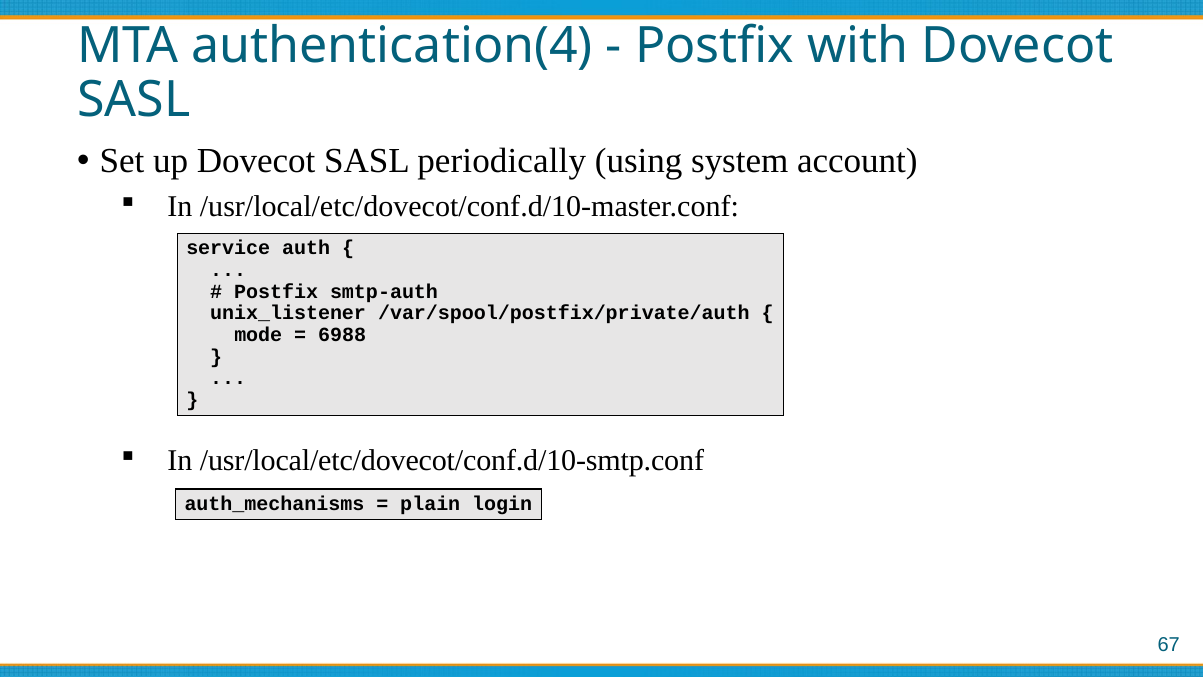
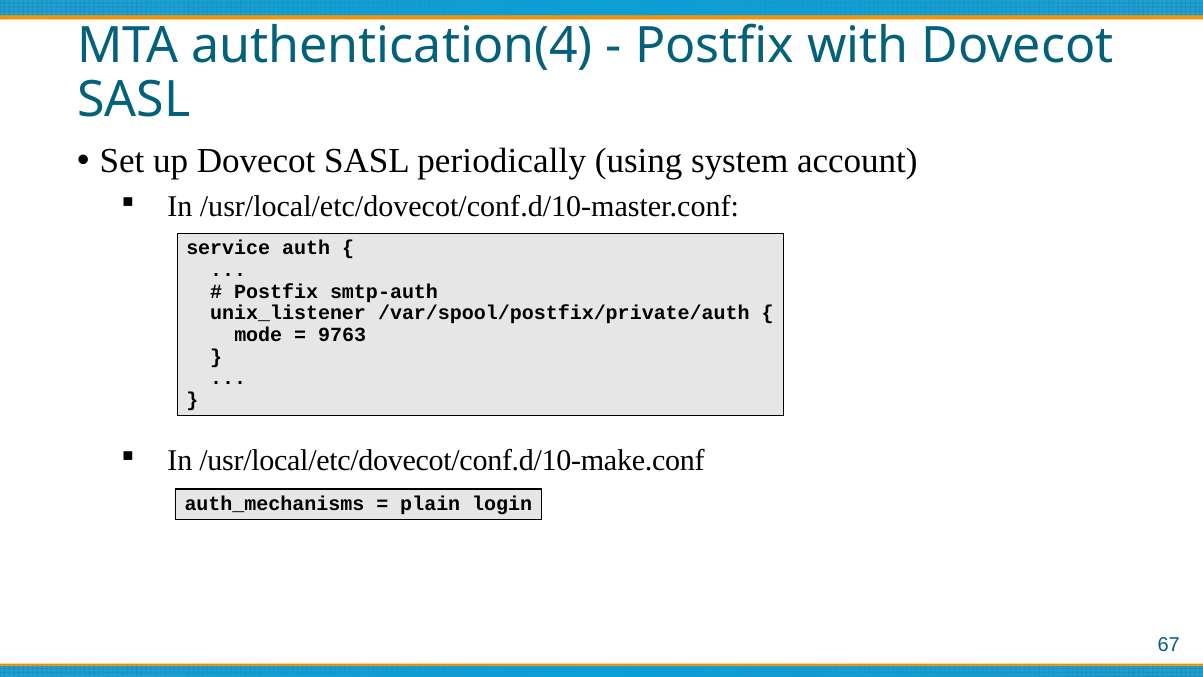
6988: 6988 -> 9763
/usr/local/etc/dovecot/conf.d/10-smtp.conf: /usr/local/etc/dovecot/conf.d/10-smtp.conf -> /usr/local/etc/dovecot/conf.d/10-make.conf
